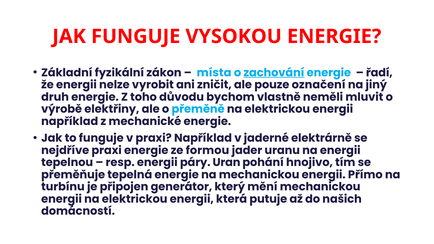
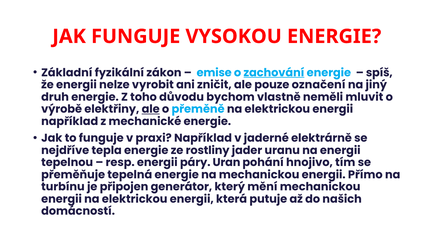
místa: místa -> emise
řadí: řadí -> spíš
ale at (151, 109) underline: none -> present
nejdříve praxi: praxi -> tepla
formou: formou -> rostliny
